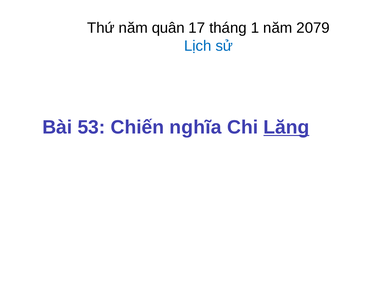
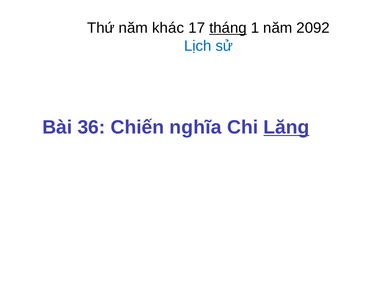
quân: quân -> khác
tháng underline: none -> present
2079: 2079 -> 2092
53: 53 -> 36
